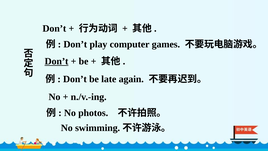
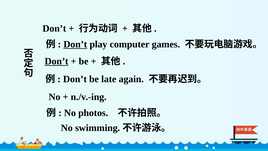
Don’t at (75, 44) underline: none -> present
